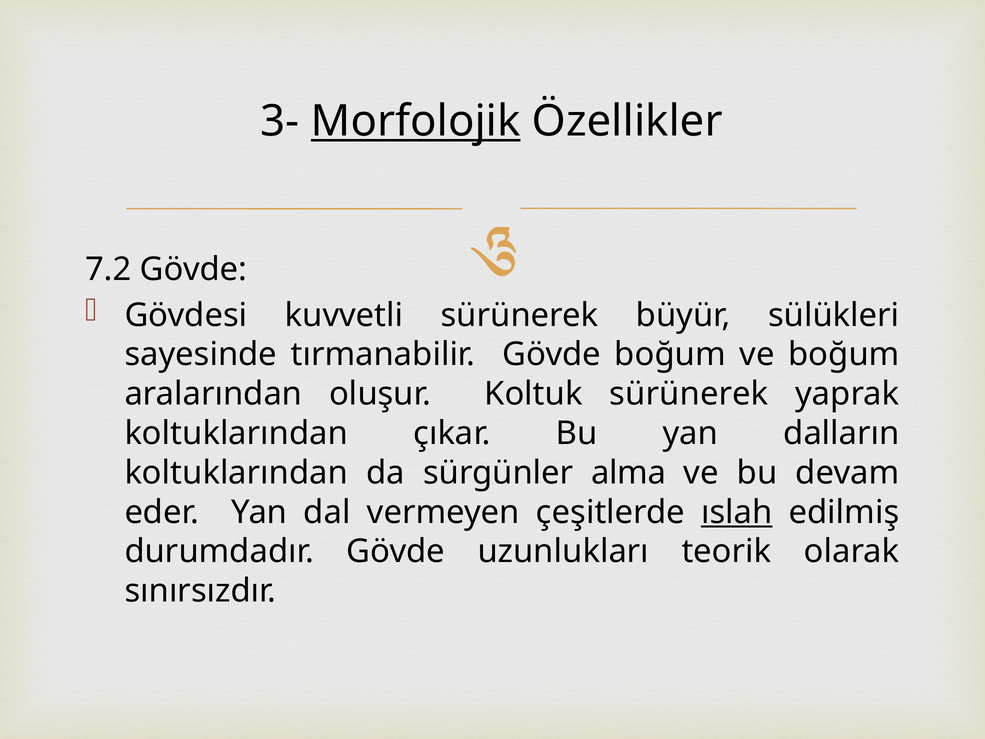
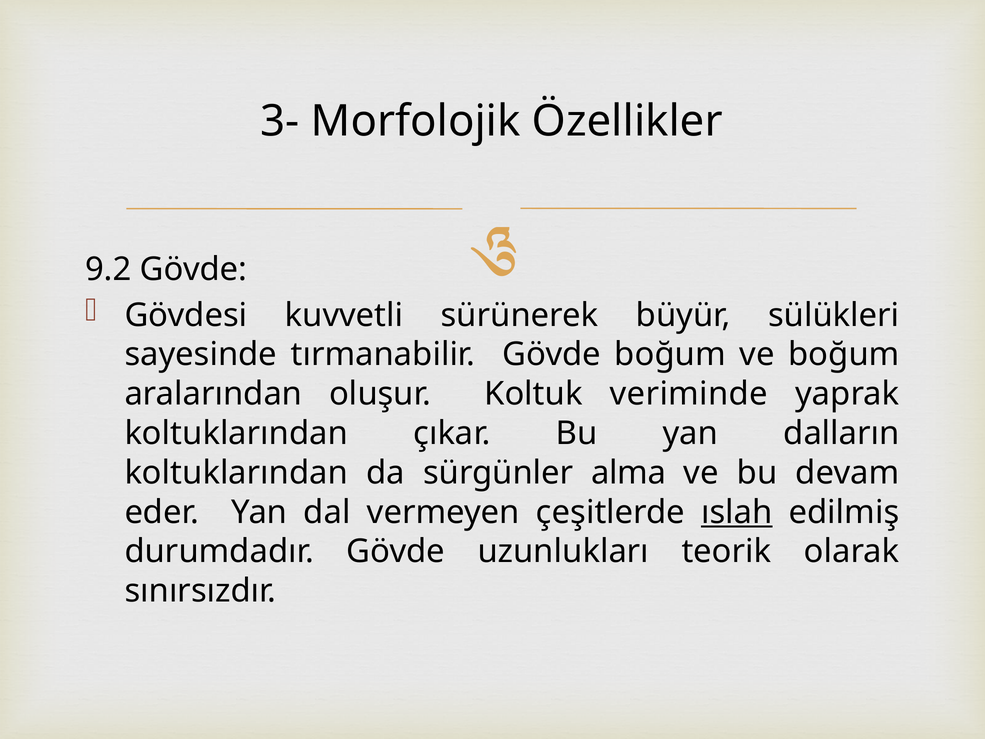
Morfolojik underline: present -> none
7.2: 7.2 -> 9.2
Koltuk sürünerek: sürünerek -> veriminde
